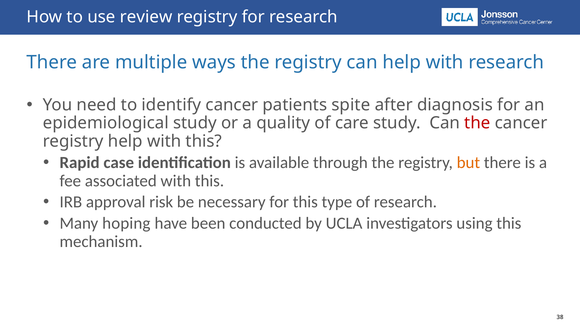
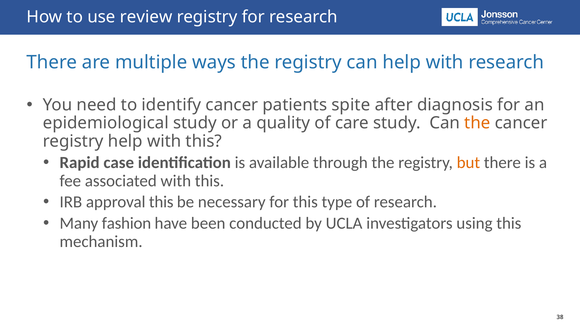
the at (477, 123) colour: red -> orange
approval risk: risk -> this
hoping: hoping -> fashion
